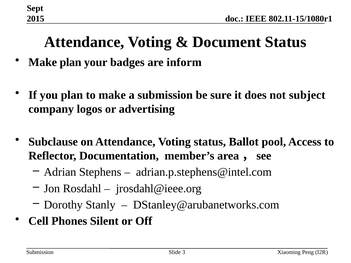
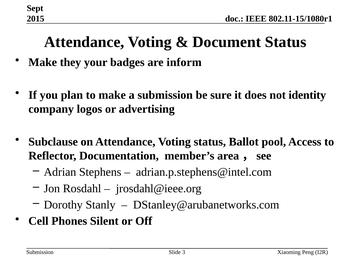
Make plan: plan -> they
subject: subject -> identity
